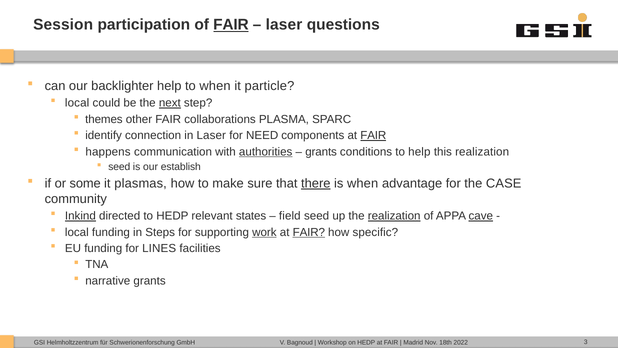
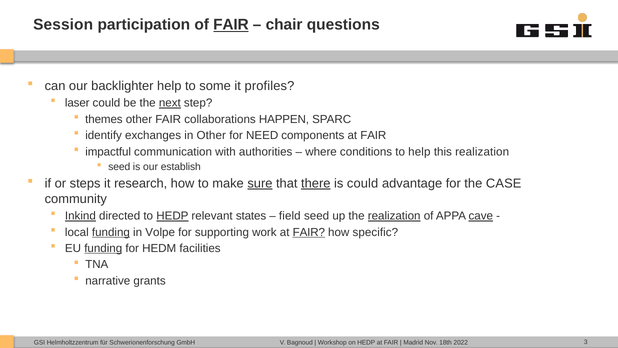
laser at (284, 25): laser -> chair
to when: when -> some
particle: particle -> profiles
local at (77, 103): local -> laser
PLASMA: PLASMA -> HAPPEN
connection: connection -> exchanges
in Laser: Laser -> Other
FAIR at (373, 135) underline: present -> none
happens: happens -> impactful
authorities underline: present -> none
grants at (321, 152): grants -> where
some: some -> steps
plasmas: plasmas -> research
sure underline: none -> present
is when: when -> could
HEDP at (172, 216) underline: none -> present
funding at (111, 232) underline: none -> present
Steps: Steps -> Volpe
work underline: present -> none
funding at (103, 248) underline: none -> present
LINES: LINES -> HEDM
